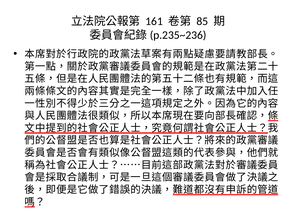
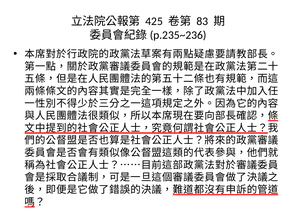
161: 161 -> 425
85: 85 -> 83
